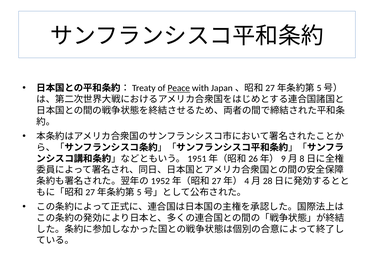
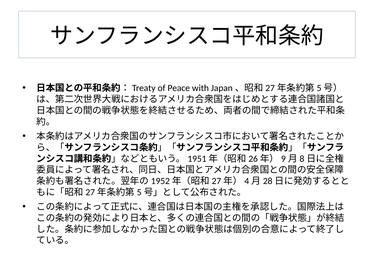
Peace underline: present -> none
